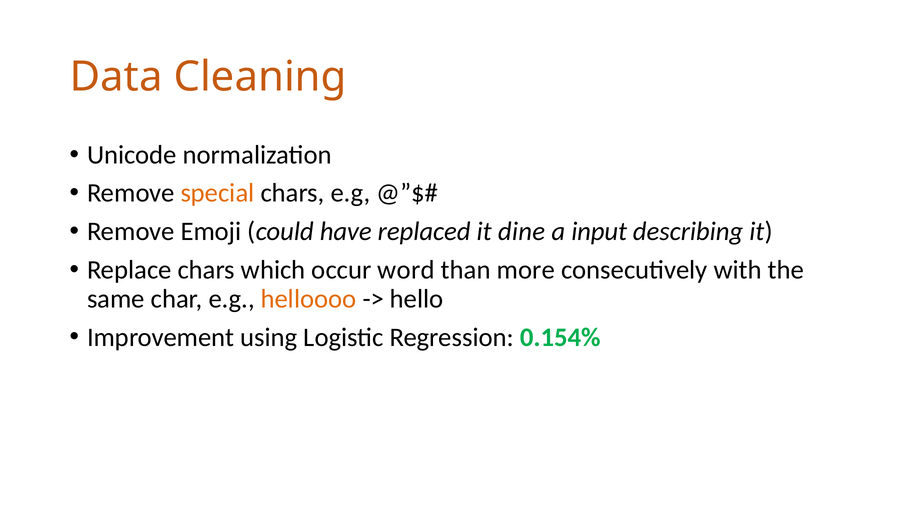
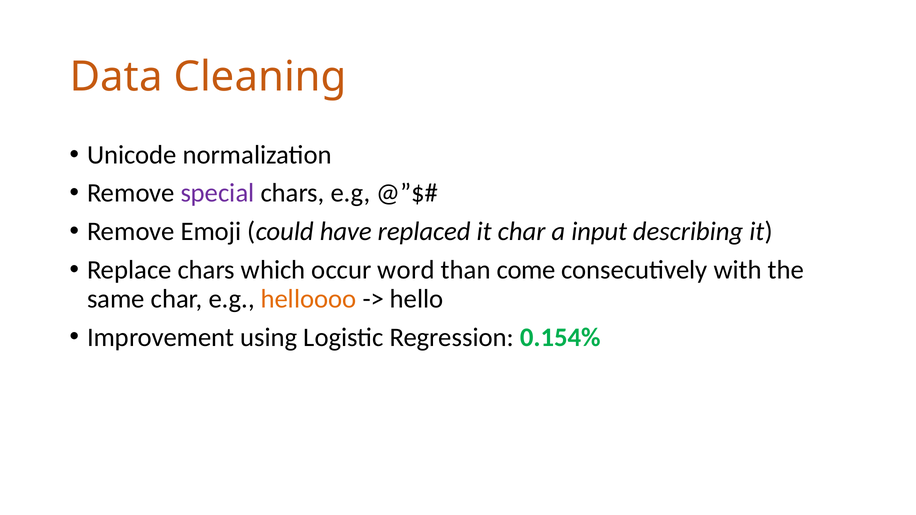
special colour: orange -> purple
it dine: dine -> char
more: more -> come
